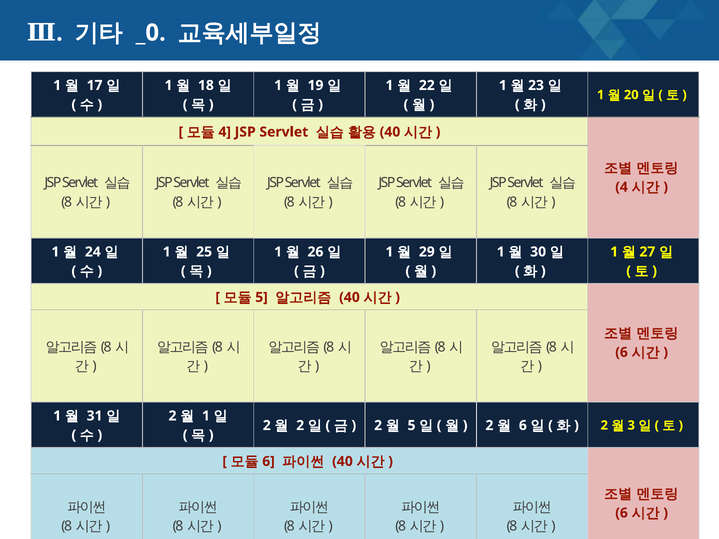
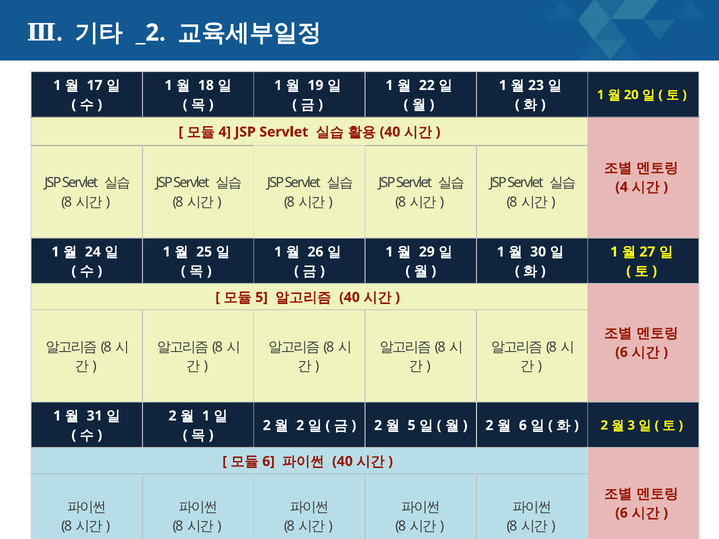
_0: _0 -> _2
